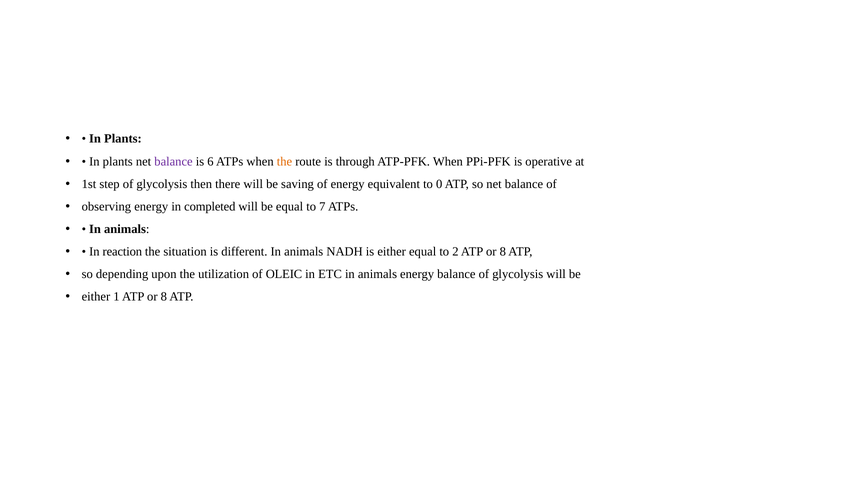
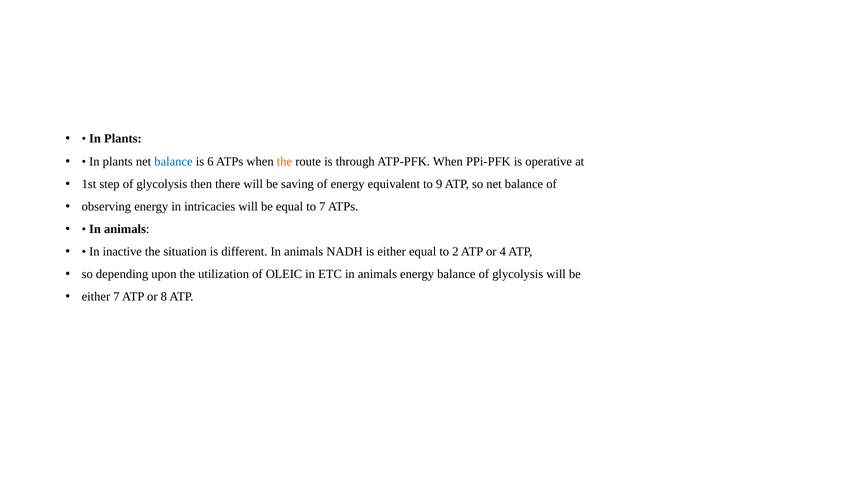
balance at (173, 161) colour: purple -> blue
0: 0 -> 9
completed: completed -> intricacies
reaction: reaction -> inactive
2 ATP or 8: 8 -> 4
either 1: 1 -> 7
